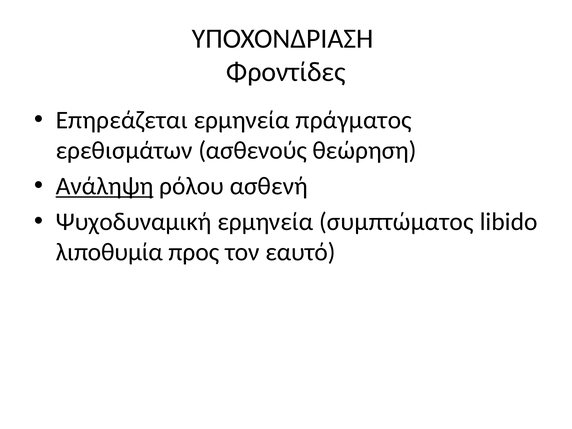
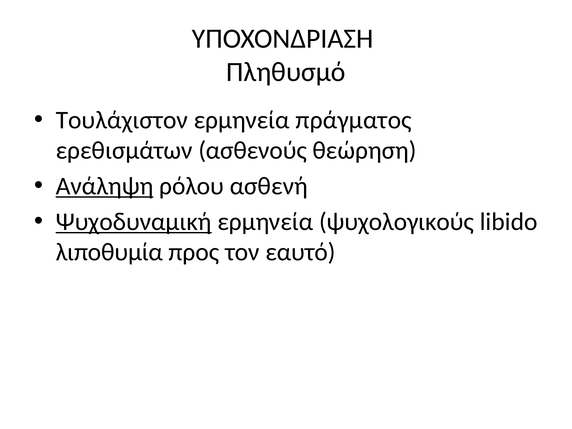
Φροντίδες: Φροντίδες -> Πληθυσμό
Επηρεάζεται: Επηρεάζεται -> Τουλάχιστον
Ψυχοδυναμική underline: none -> present
συμπτώματος: συμπτώματος -> ψυχολογικούς
